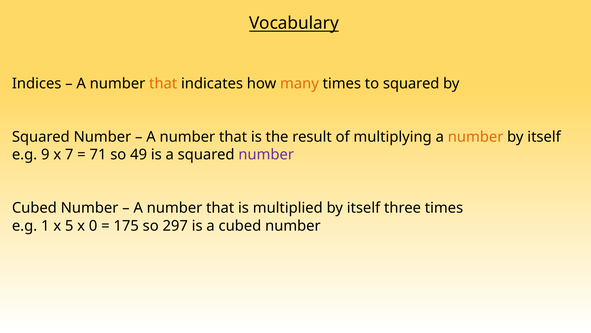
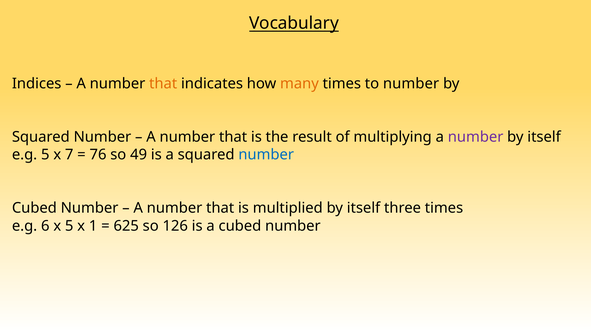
to squared: squared -> number
number at (476, 137) colour: orange -> purple
e.g 9: 9 -> 5
71: 71 -> 76
number at (266, 154) colour: purple -> blue
1: 1 -> 6
0: 0 -> 1
175: 175 -> 625
297: 297 -> 126
